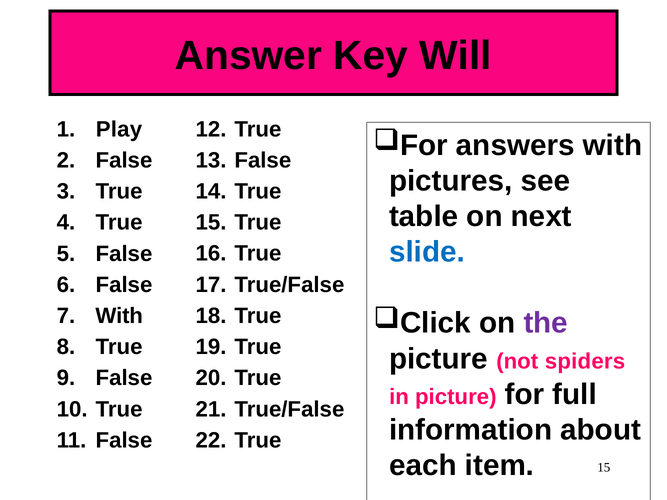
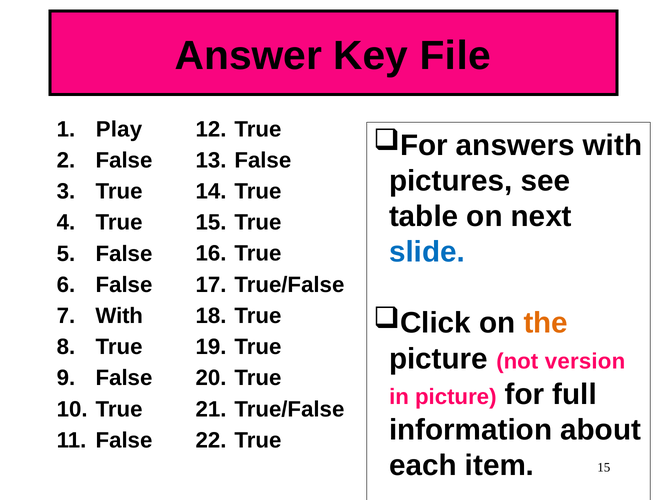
Will: Will -> File
the colour: purple -> orange
spiders: spiders -> version
